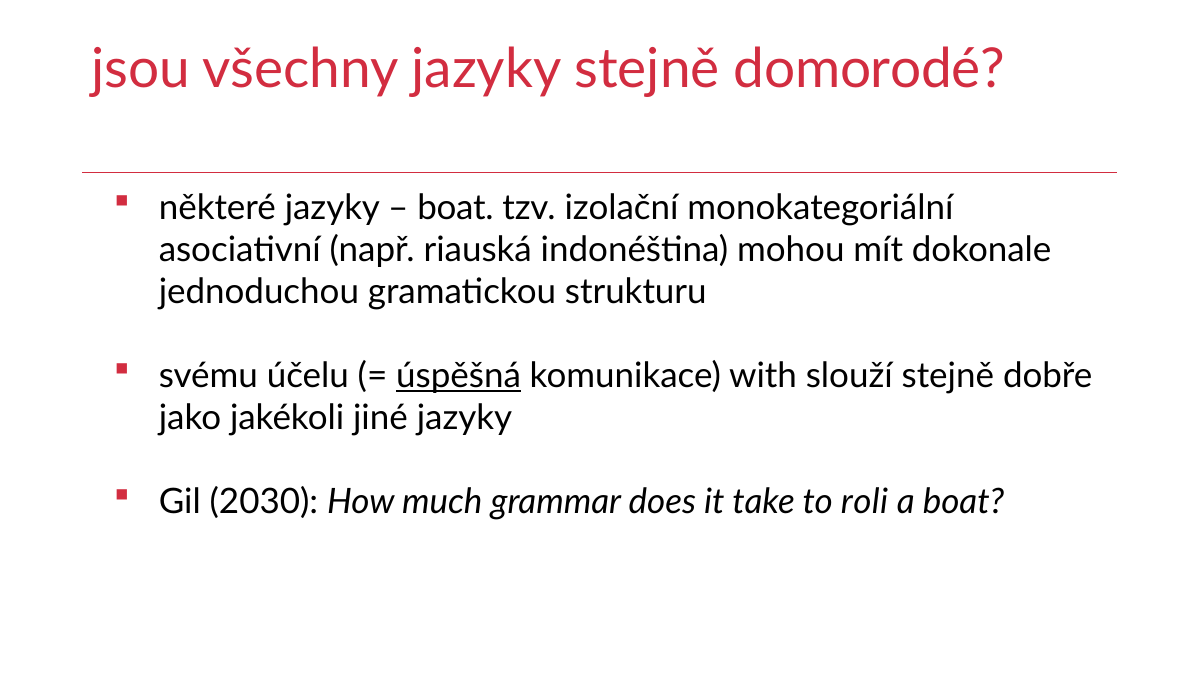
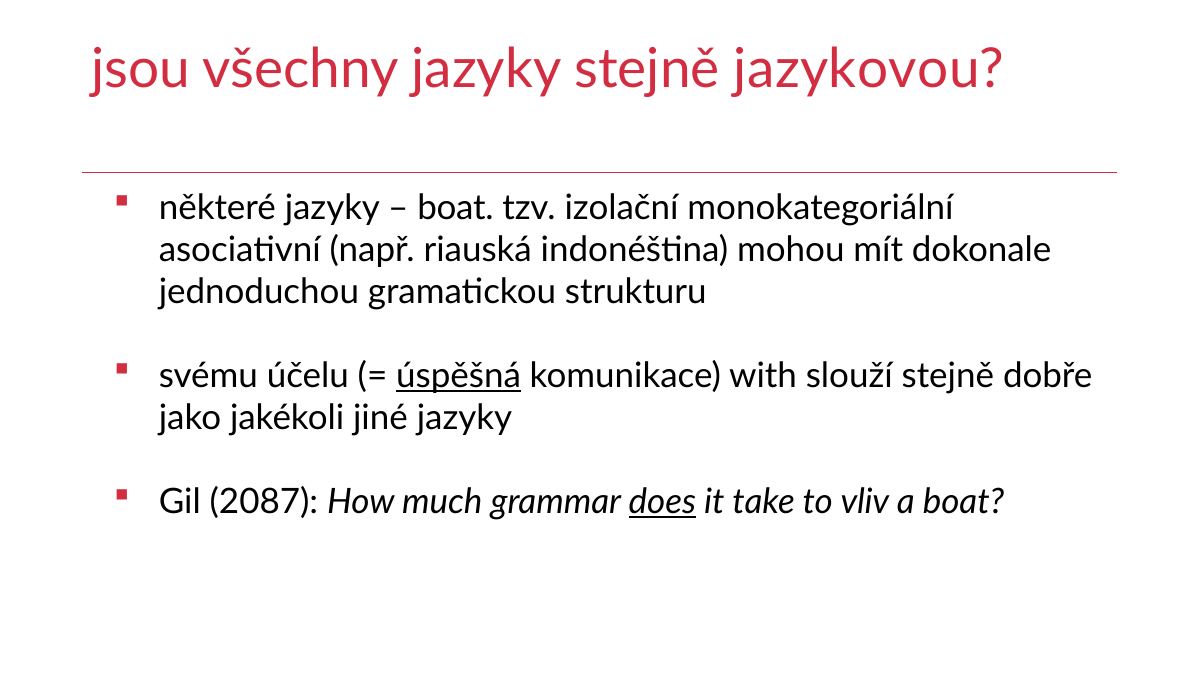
domorodé: domorodé -> jazykovou
2030: 2030 -> 2087
does underline: none -> present
roli: roli -> vliv
